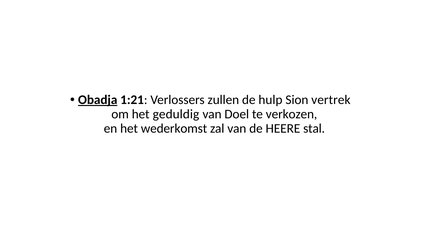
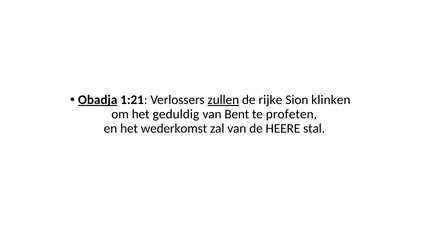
zullen underline: none -> present
hulp: hulp -> rijke
vertrek: vertrek -> klinken
Doel: Doel -> Bent
verkozen: verkozen -> profeten
